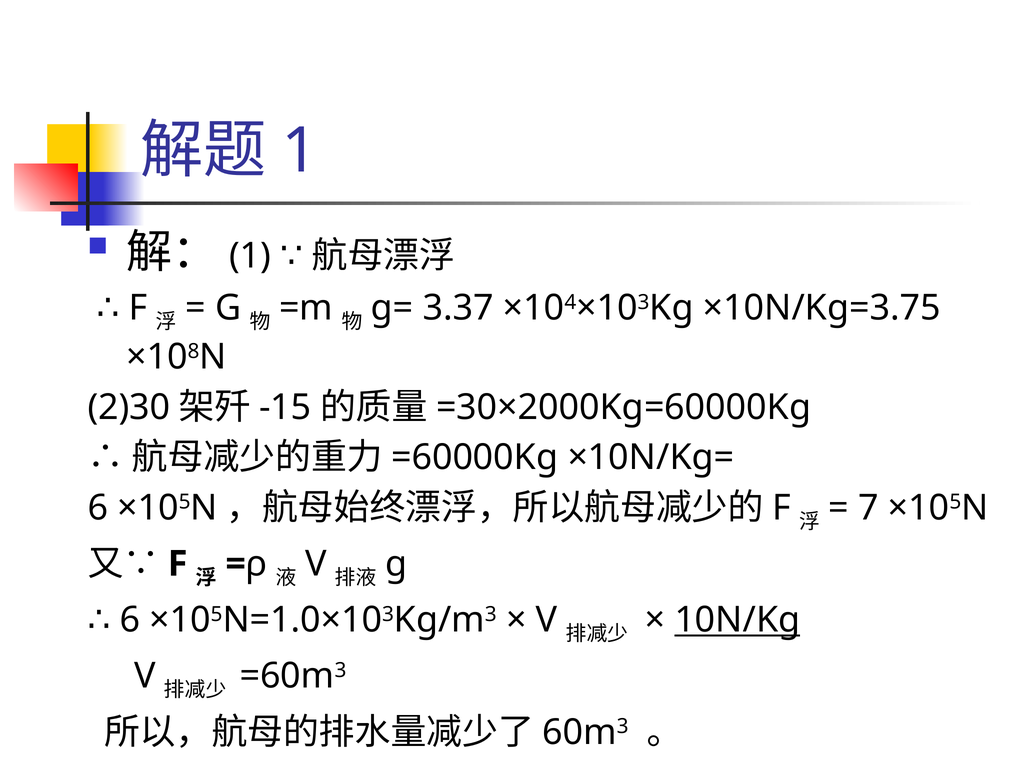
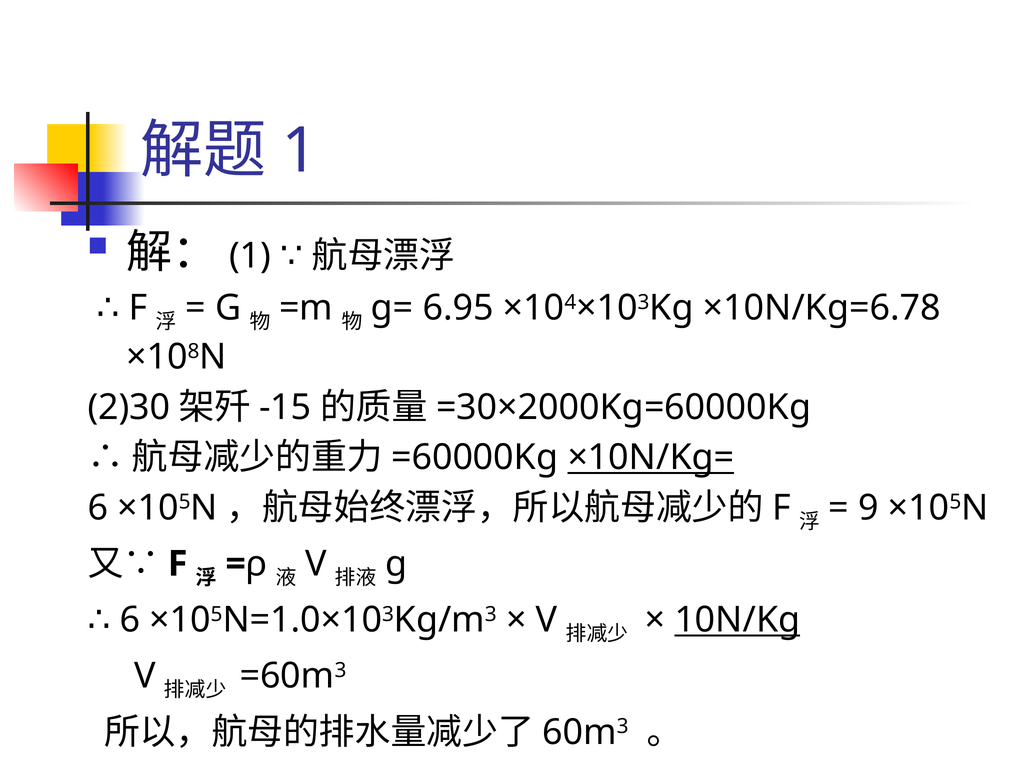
3.37: 3.37 -> 6.95
×10N/Kg=3.75: ×10N/Kg=3.75 -> ×10N/Kg=6.78
×10N/Kg= underline: none -> present
7: 7 -> 9
